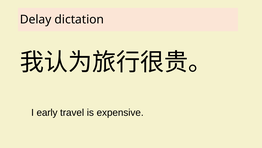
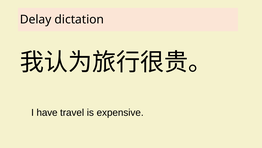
early: early -> have
